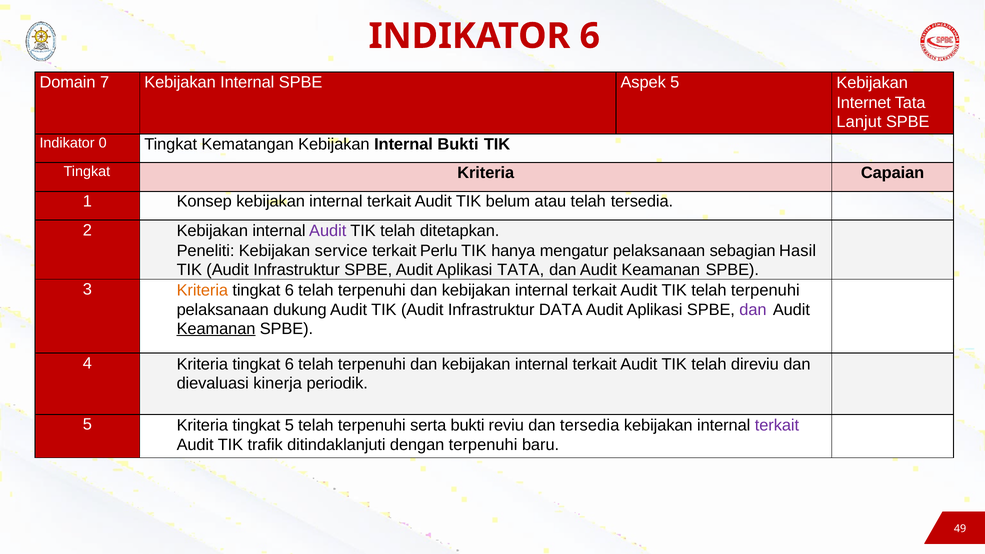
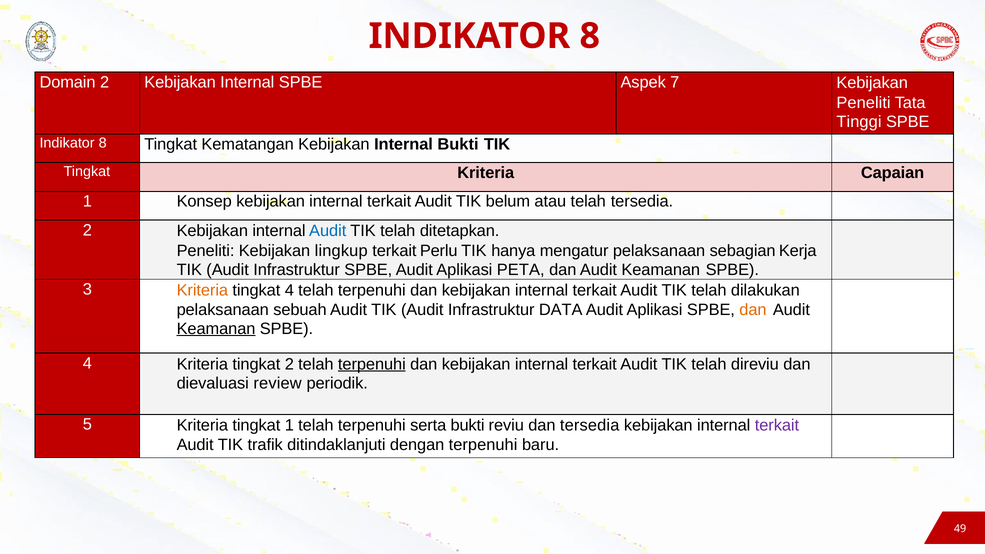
6 at (590, 36): 6 -> 8
Domain 7: 7 -> 2
Aspek 5: 5 -> 7
Internet at (864, 103): Internet -> Peneliti
Lanjut: Lanjut -> Tinggi
0 at (103, 143): 0 -> 8
Audit at (328, 231) colour: purple -> blue
service: service -> lingkup
Hasil: Hasil -> Kerja
Aplikasi TATA: TATA -> PETA
6 at (289, 290): 6 -> 4
TIK telah terpenuhi: terpenuhi -> dilakukan
dukung: dukung -> sebuah
dan at (753, 310) colour: purple -> orange
4 Kriteria tingkat 6: 6 -> 2
terpenuhi at (372, 364) underline: none -> present
kinerja: kinerja -> review
tingkat 5: 5 -> 1
